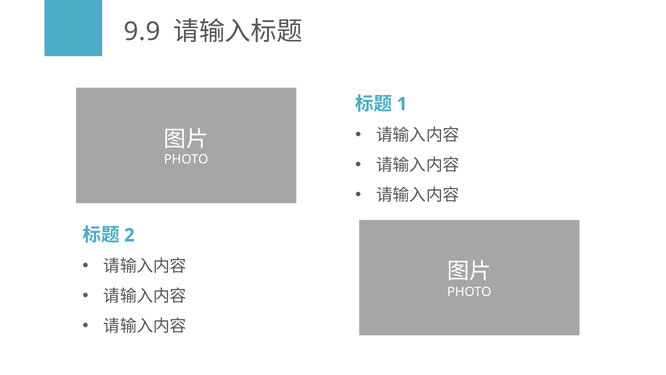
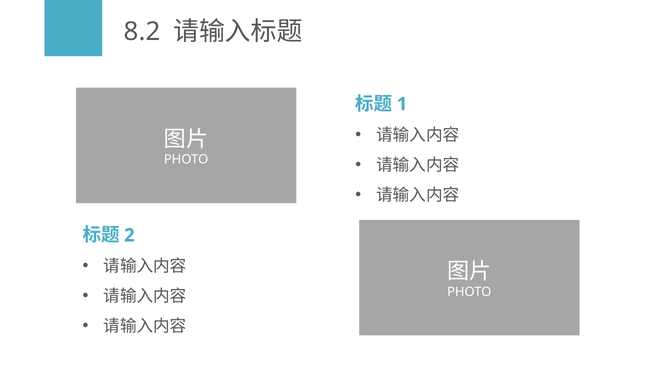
9.9: 9.9 -> 8.2
